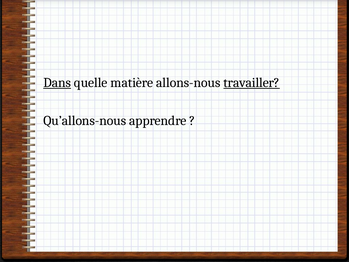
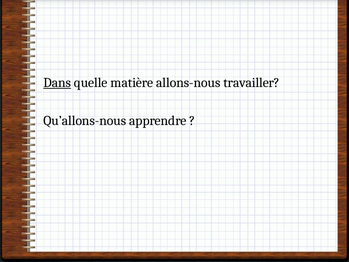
travailler underline: present -> none
